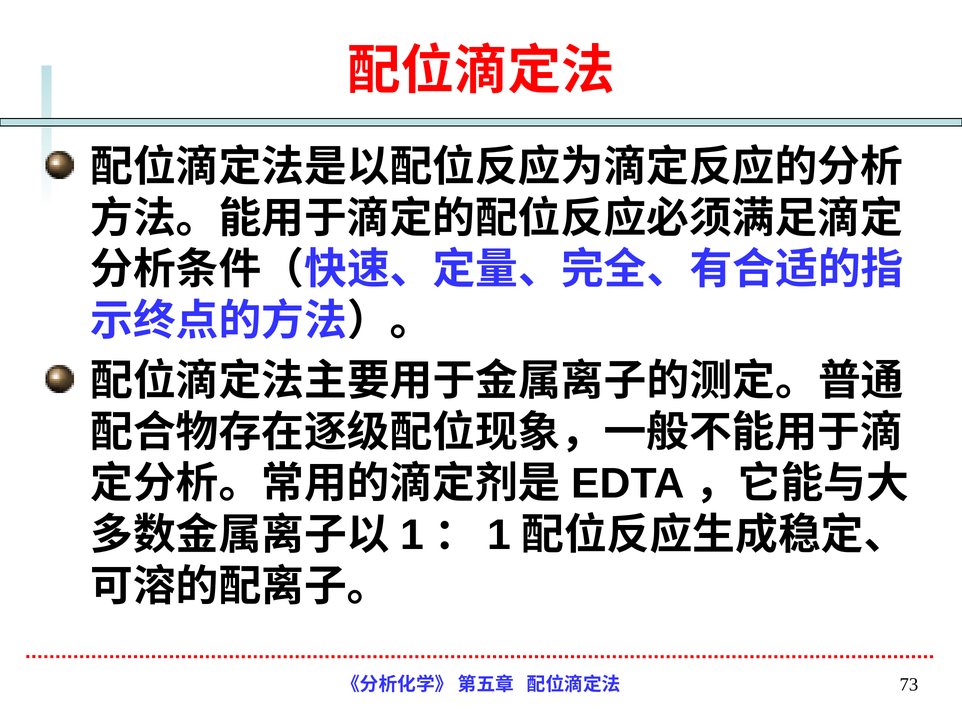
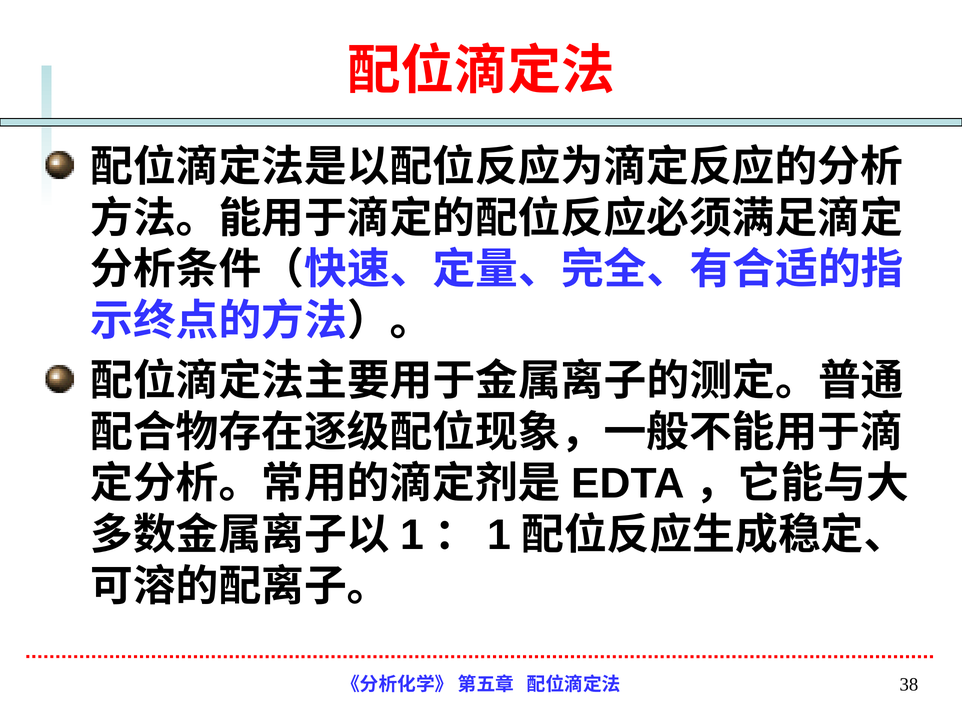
73: 73 -> 38
